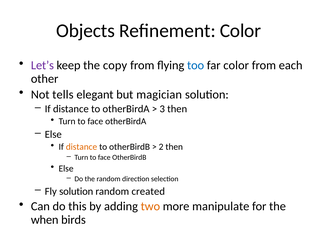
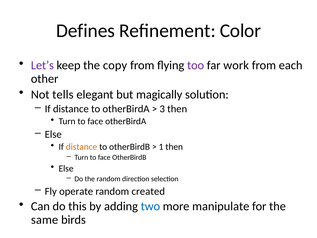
Objects: Objects -> Defines
too colour: blue -> purple
far color: color -> work
magician: magician -> magically
2: 2 -> 1
Fly solution: solution -> operate
two colour: orange -> blue
when: when -> same
